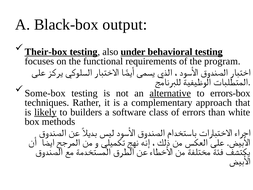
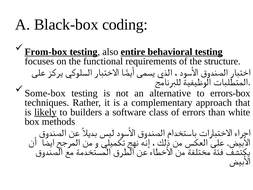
output: output -> coding
Their-box: Their-box -> From-box
under: under -> entire
program: program -> structure
alternative underline: present -> none
